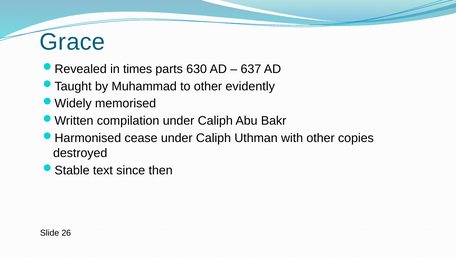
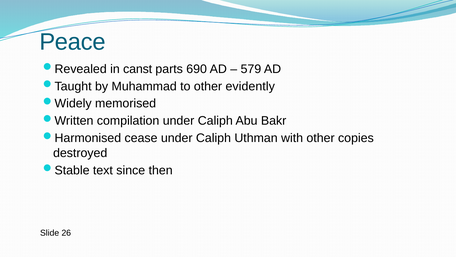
Grace: Grace -> Peace
times: times -> canst
630: 630 -> 690
637: 637 -> 579
